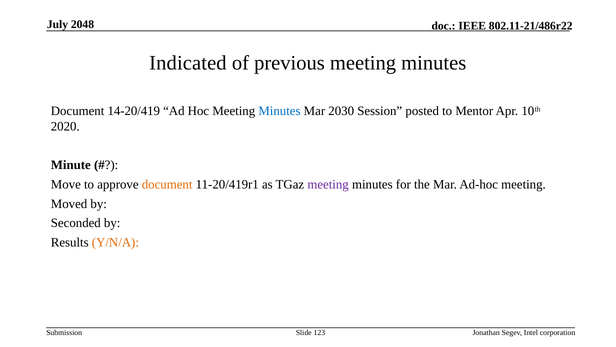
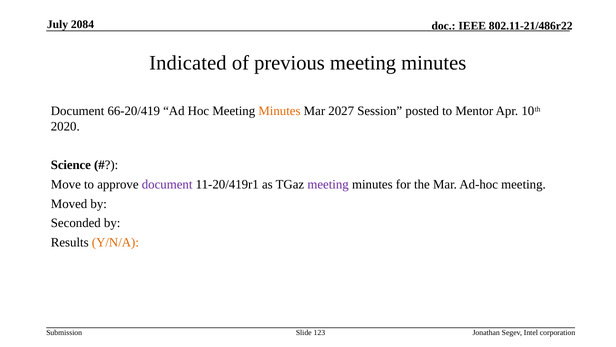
2048: 2048 -> 2084
14-20/419: 14-20/419 -> 66-20/419
Minutes at (279, 111) colour: blue -> orange
2030: 2030 -> 2027
Minute: Minute -> Science
document at (167, 184) colour: orange -> purple
